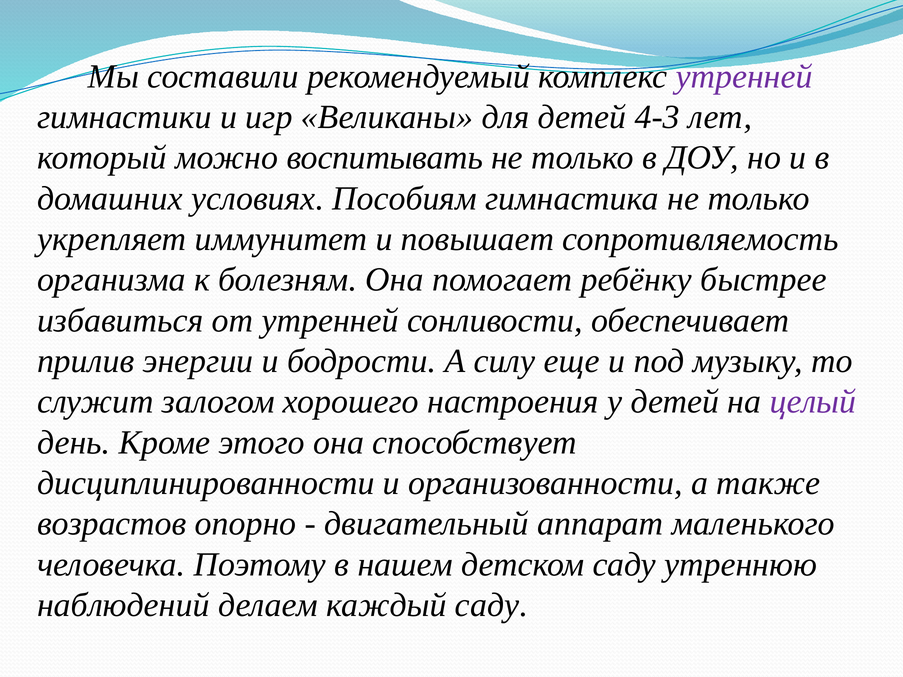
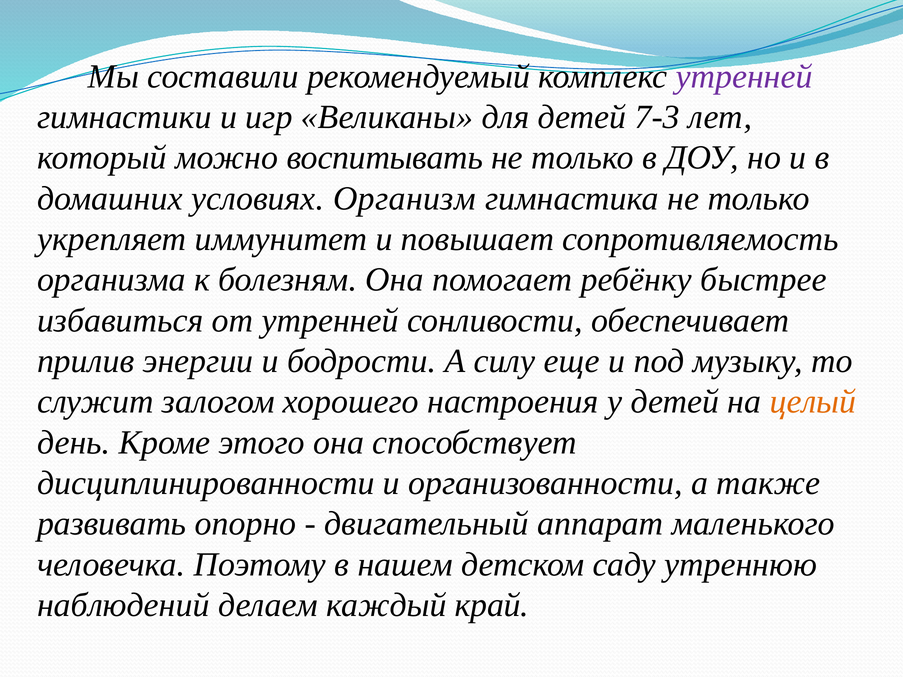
4-3: 4-3 -> 7-3
Пособиям: Пособиям -> Организм
целый colour: purple -> orange
возрастов: возрастов -> развивать
каждый саду: саду -> край
